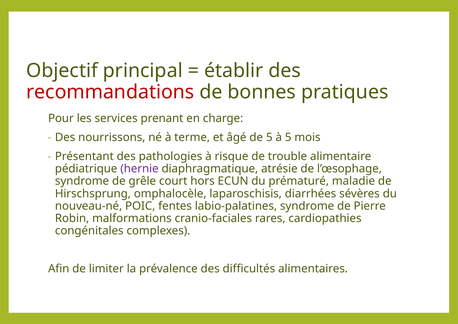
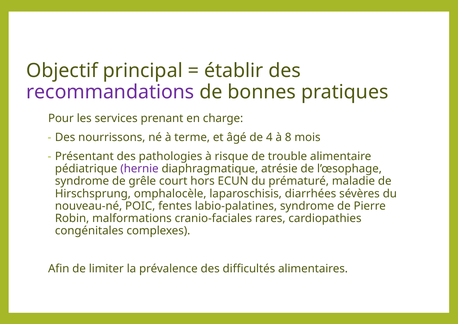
recommandations colour: red -> purple
de 5: 5 -> 4
à 5: 5 -> 8
